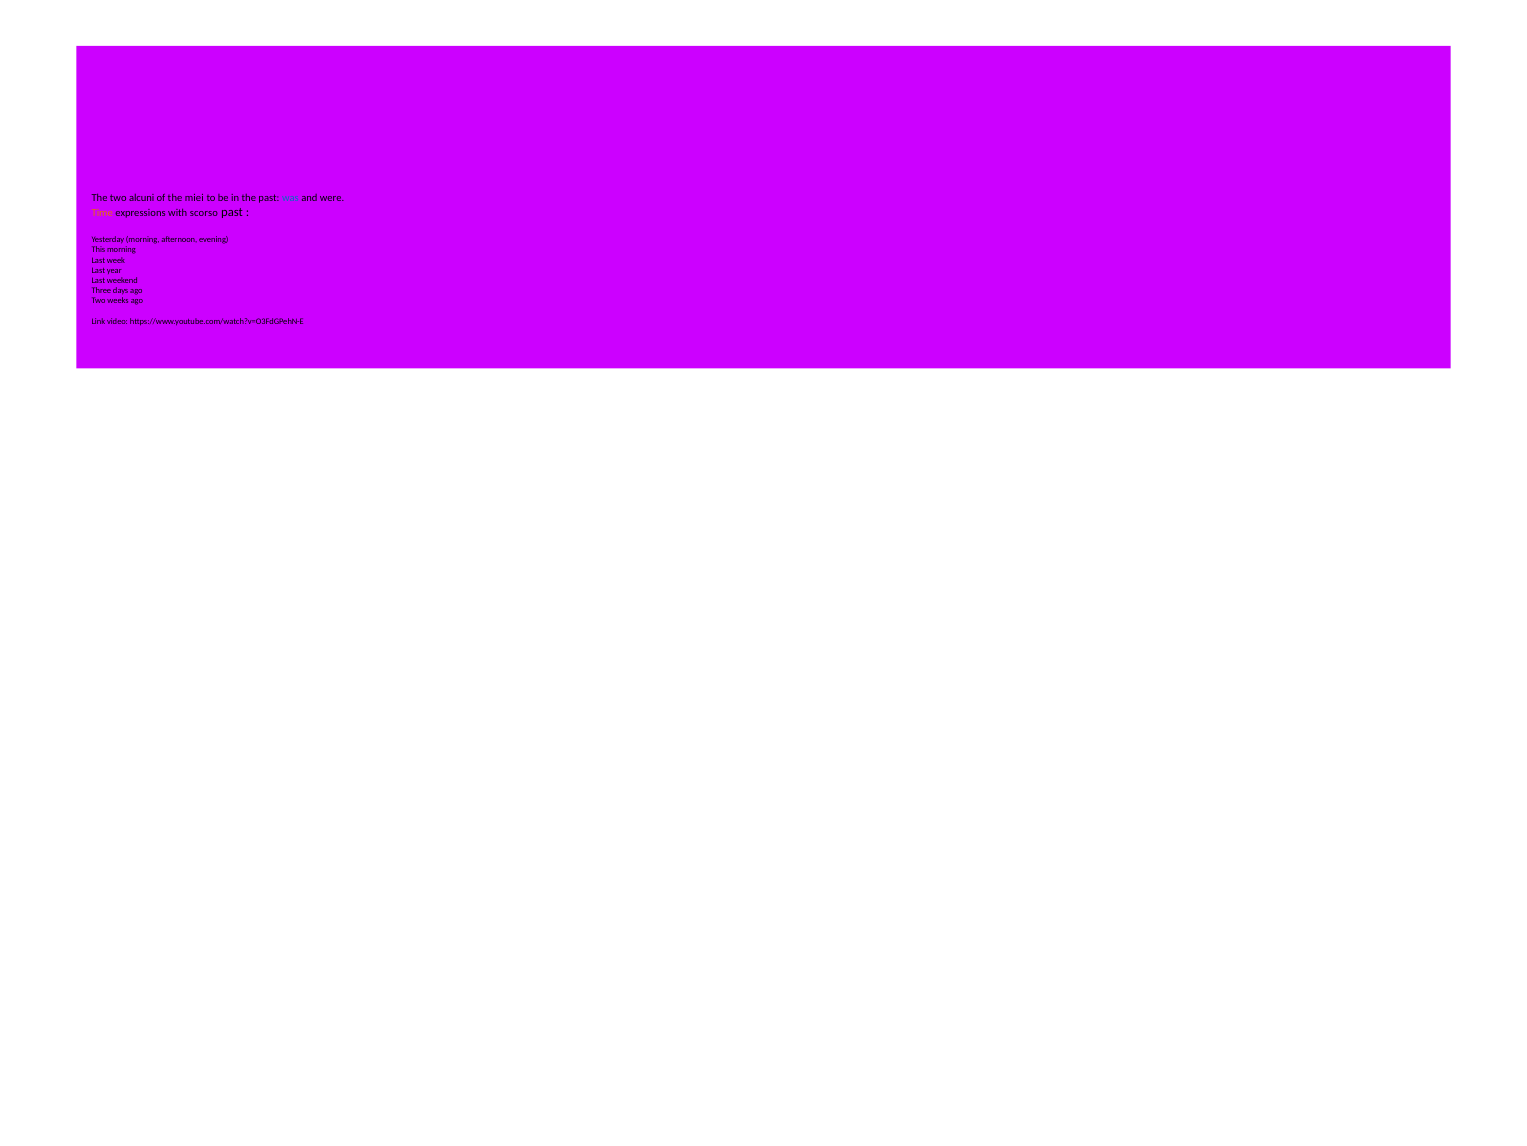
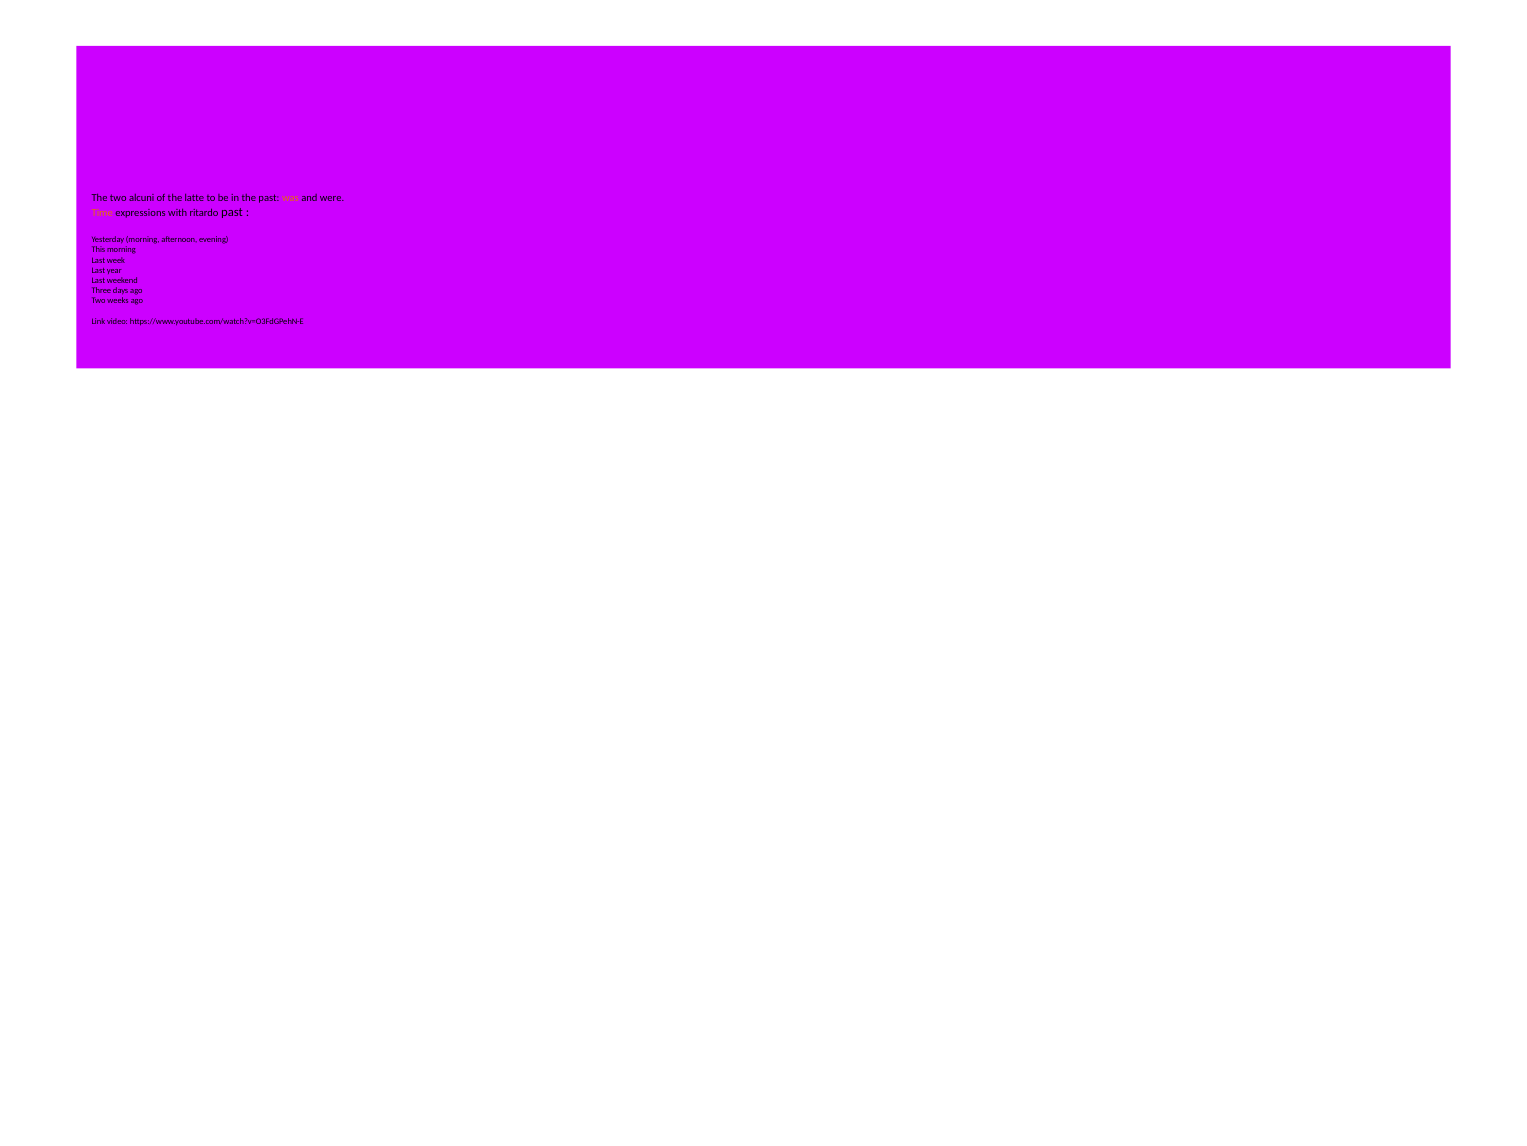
miei: miei -> latte
was colour: blue -> orange
scorso: scorso -> ritardo
